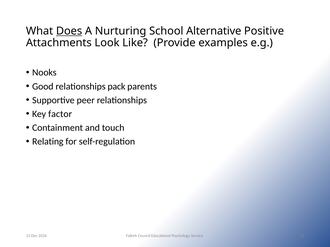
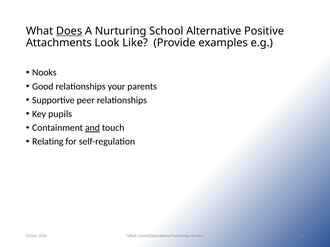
pack: pack -> your
factor: factor -> pupils
and underline: none -> present
